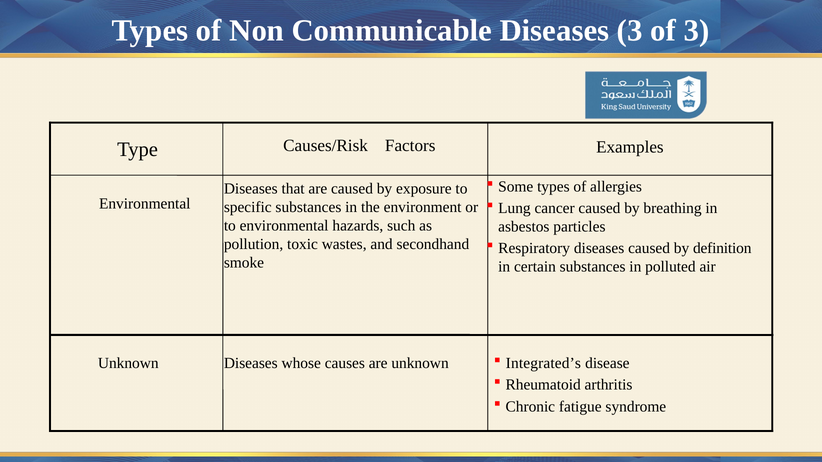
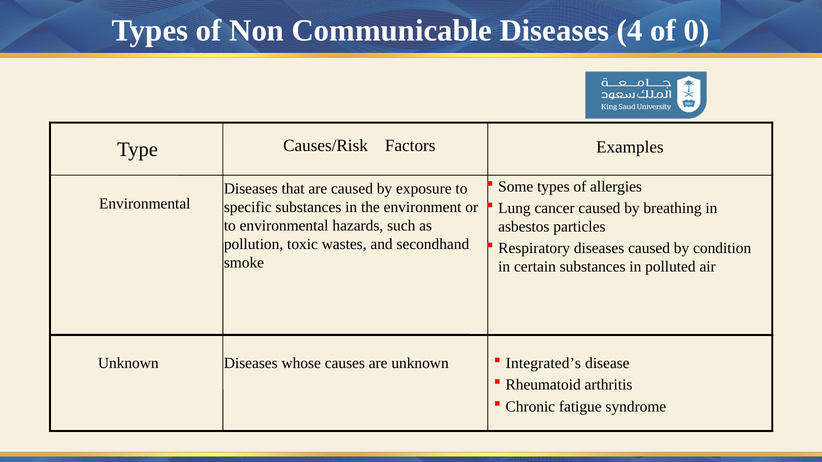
Diseases 3: 3 -> 4
of 3: 3 -> 0
definition: definition -> condition
